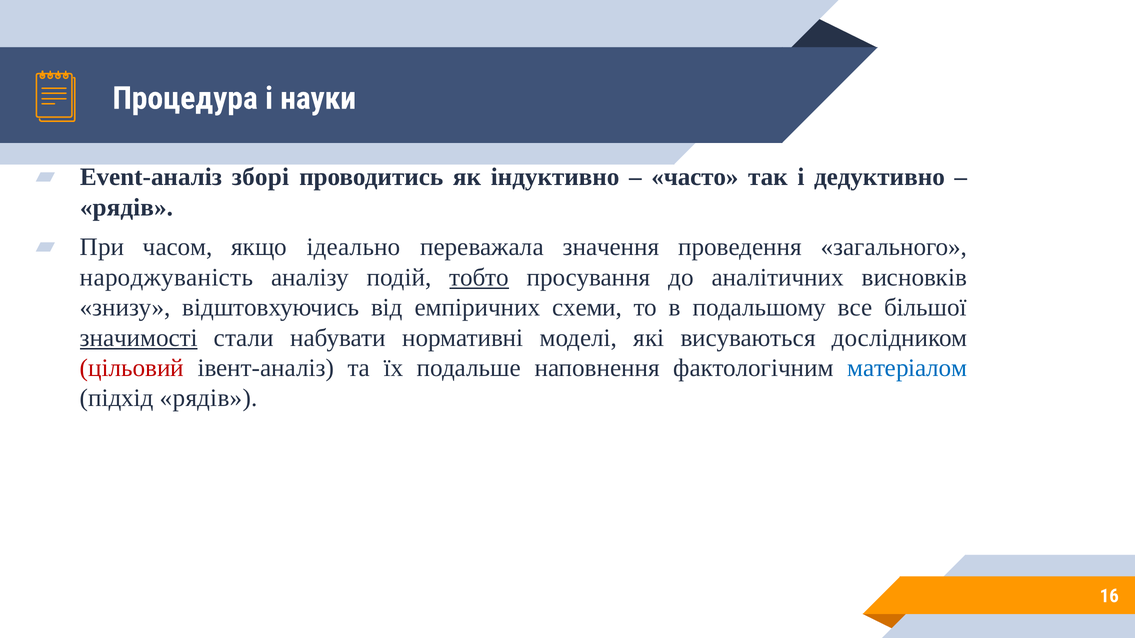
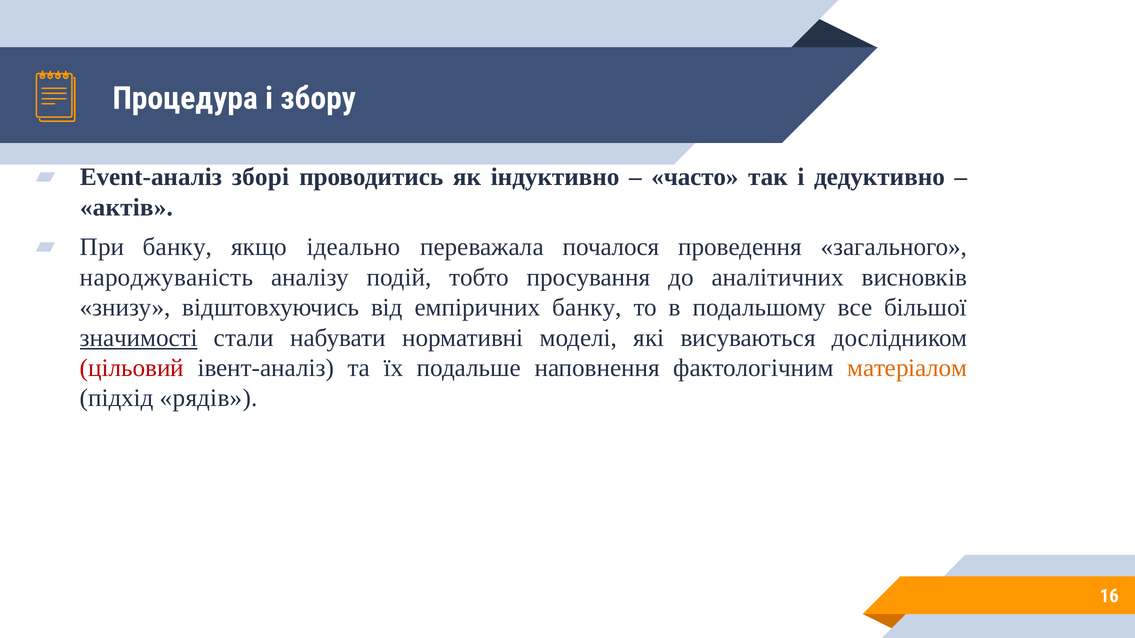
науки: науки -> збору
рядів at (126, 207): рядів -> актів
При часом: часом -> банку
значення: значення -> почалося
тобто underline: present -> none
емпіричних схеми: схеми -> банку
матеріалом colour: blue -> orange
